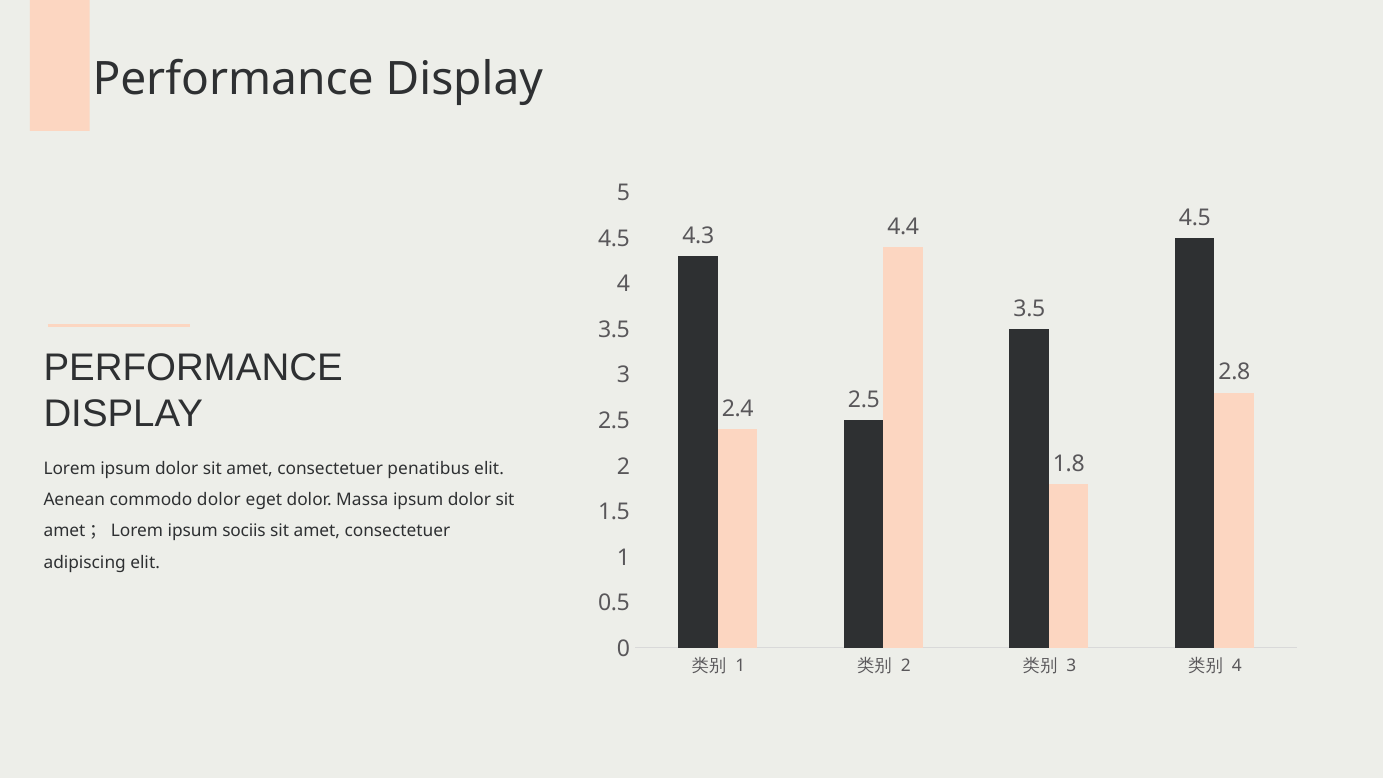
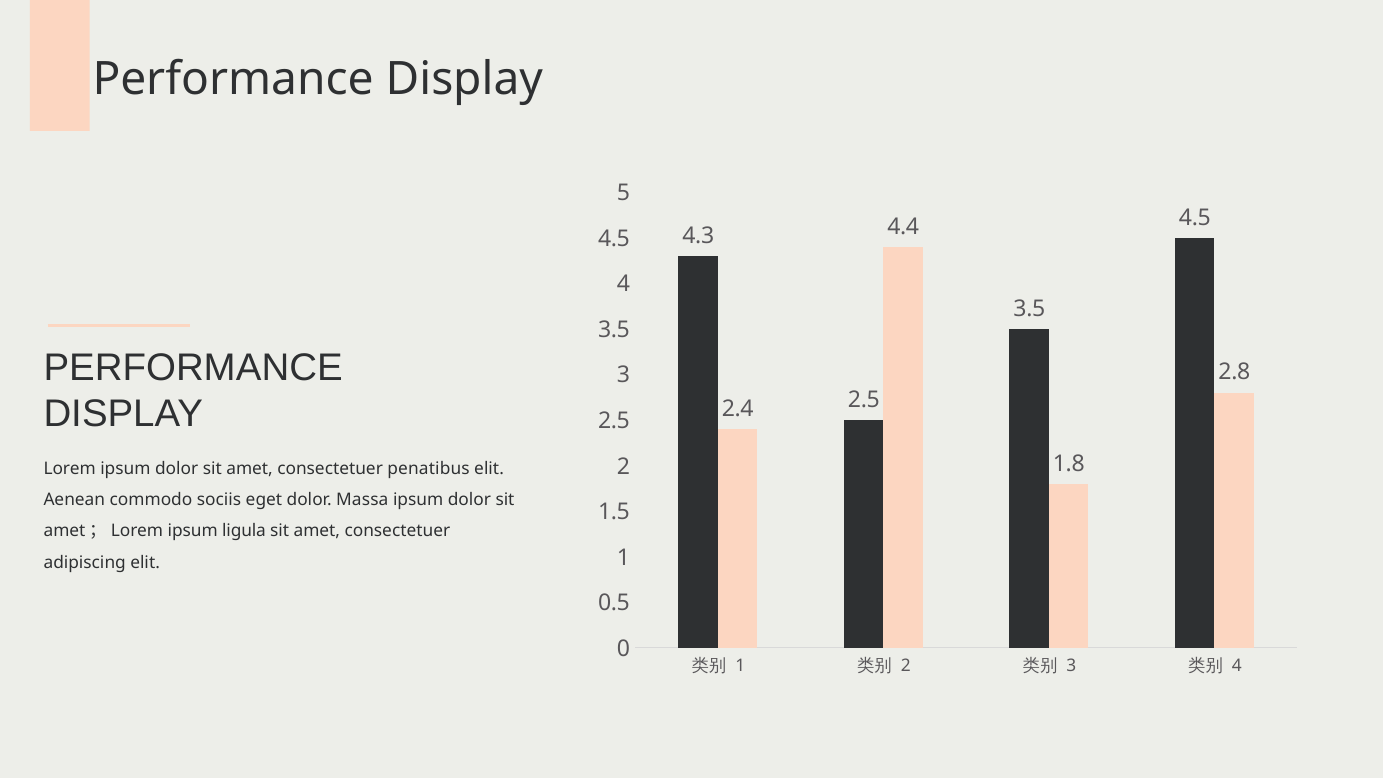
commodo dolor: dolor -> sociis
sociis: sociis -> ligula
